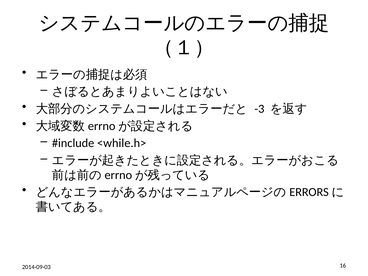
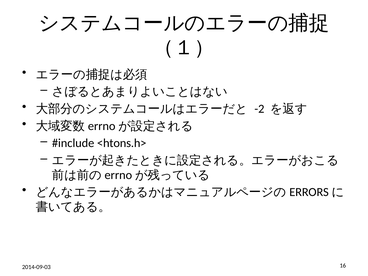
-3: -3 -> -2
<while.h>: <while.h> -> <htons.h>
